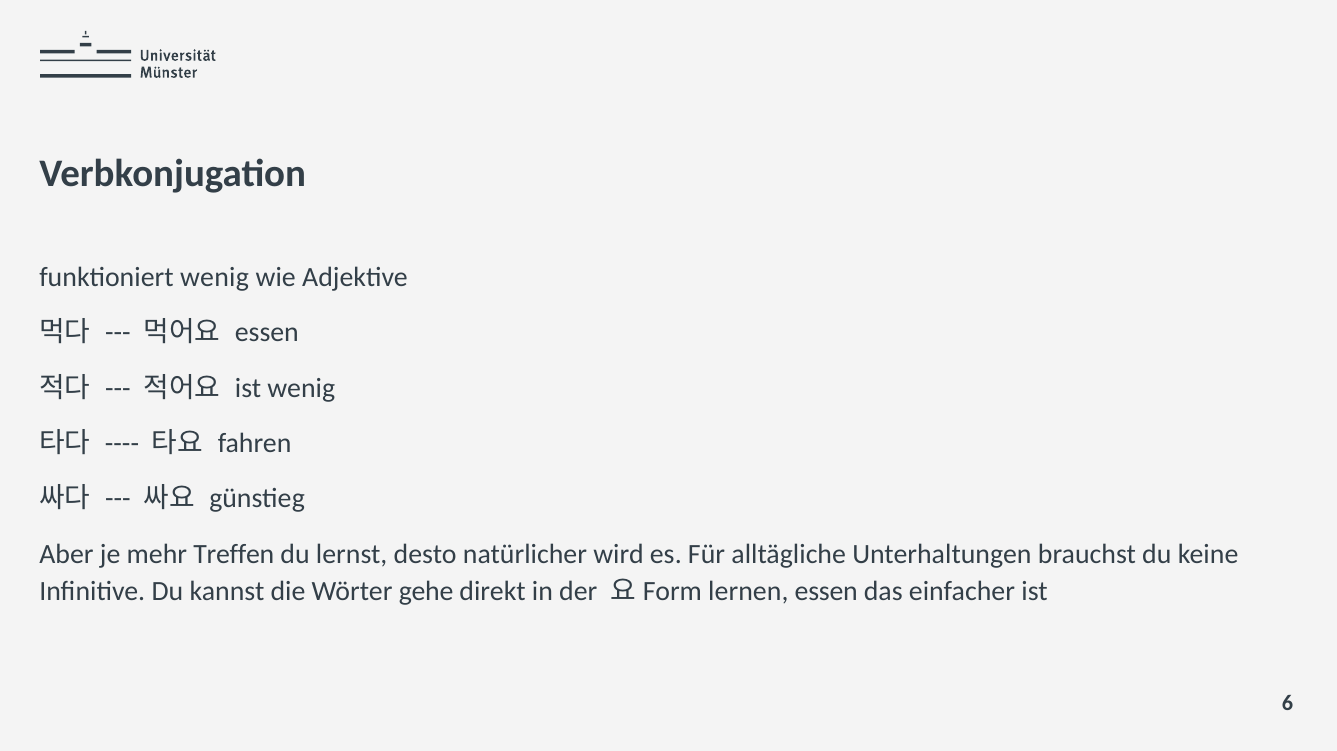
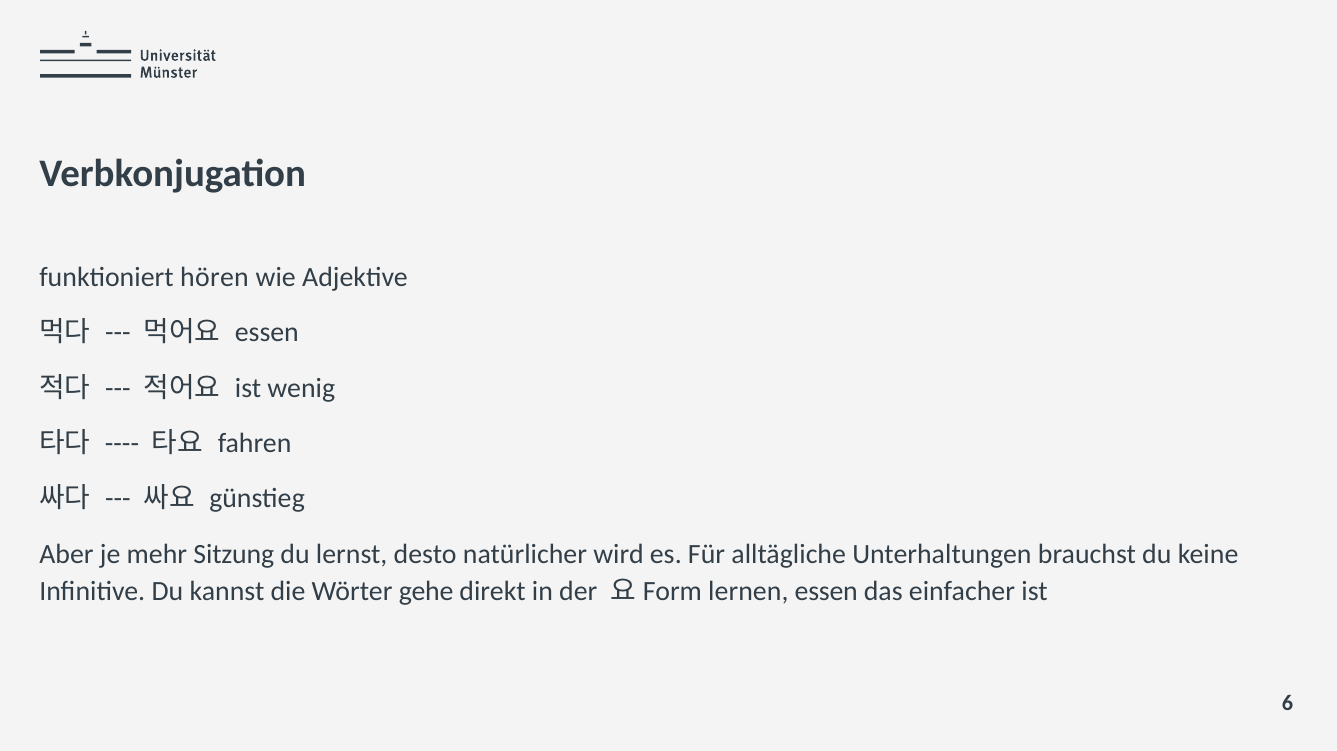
funktioniert wenig: wenig -> hören
Treffen: Treffen -> Sitzung
